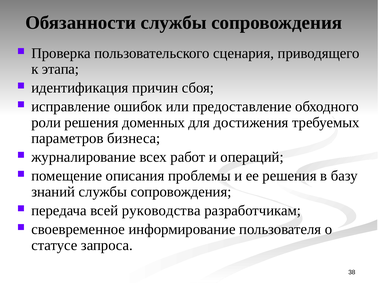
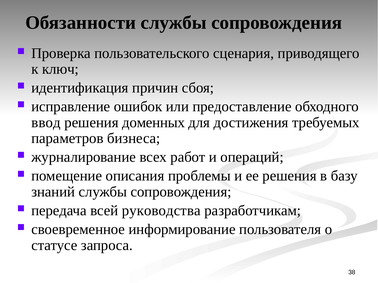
этапа: этапа -> ключ
роли: роли -> ввод
